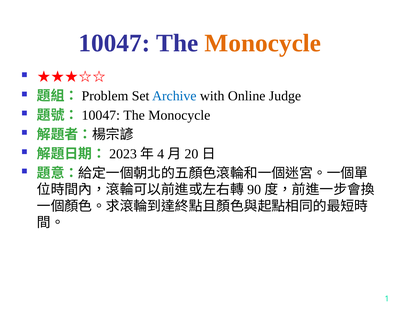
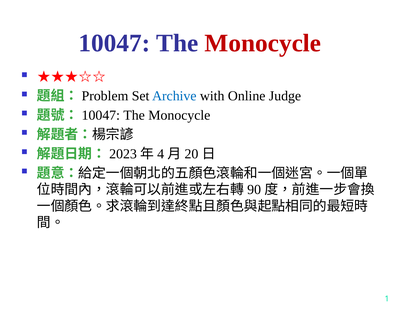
Monocycle at (263, 43) colour: orange -> red
